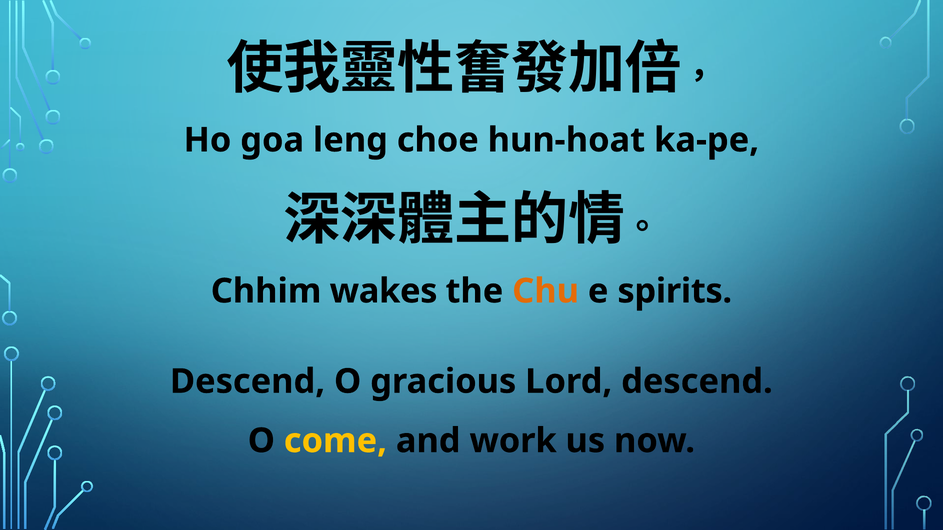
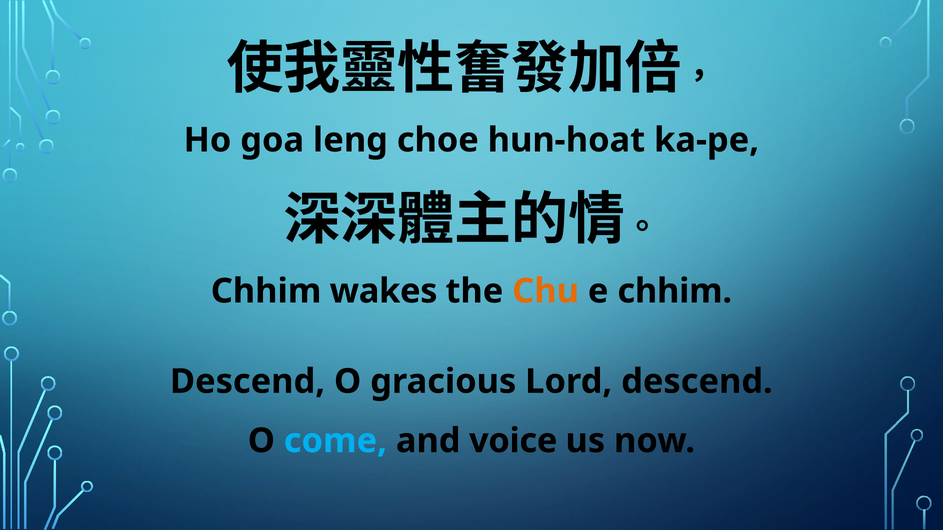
e spirits: spirits -> chhim
come colour: yellow -> light blue
work: work -> voice
